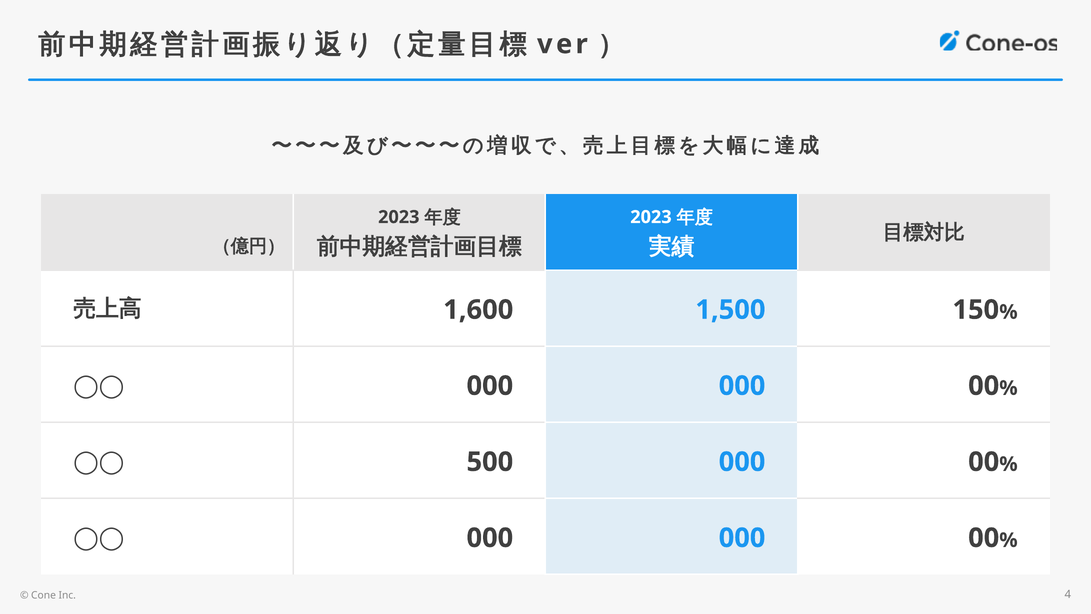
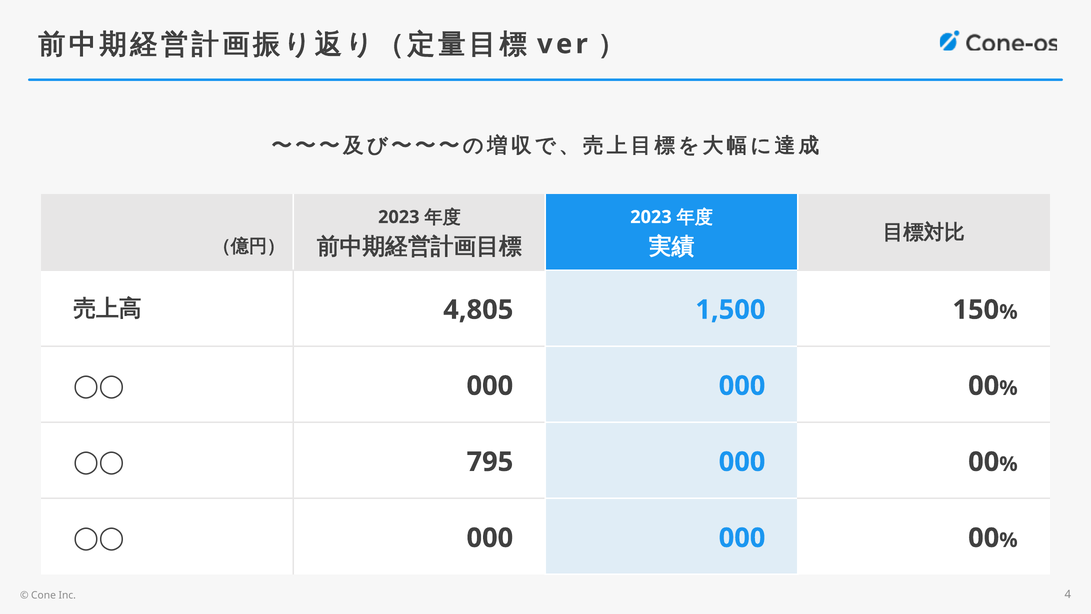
1,600: 1,600 -> 4,805
500: 500 -> 795
